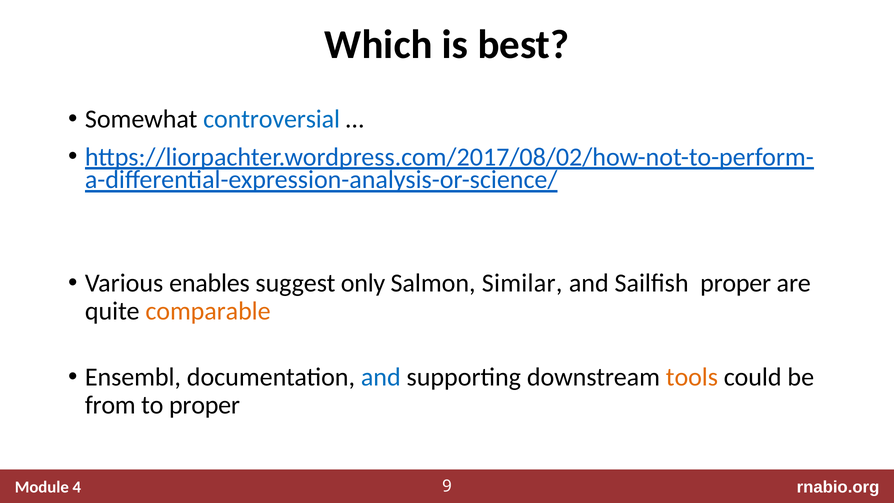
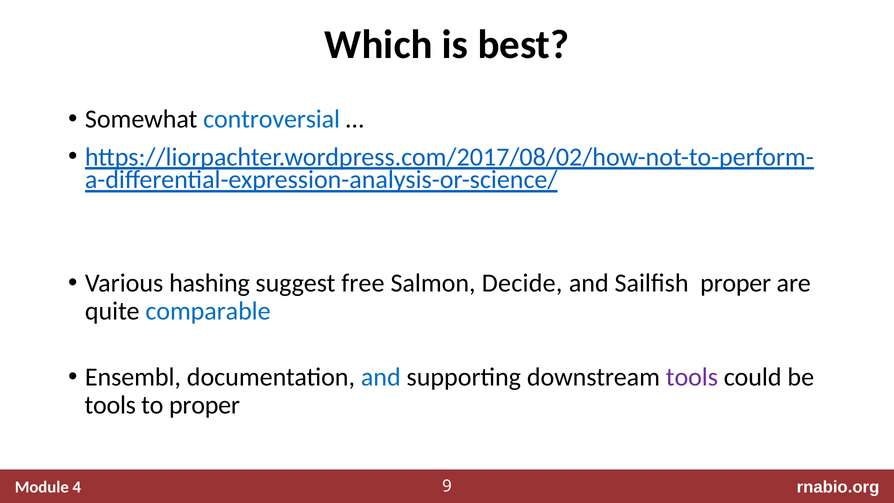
enables: enables -> hashing
only: only -> free
Similar: Similar -> Decide
comparable colour: orange -> blue
tools at (692, 377) colour: orange -> purple
from at (110, 405): from -> tools
